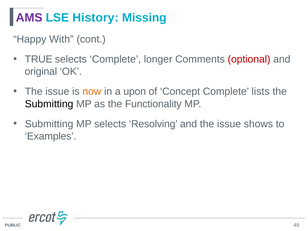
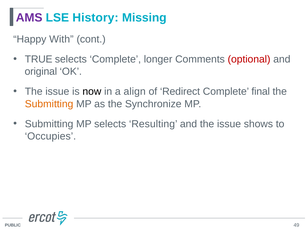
now colour: orange -> black
upon: upon -> align
Concept: Concept -> Redirect
lists: lists -> final
Submitting at (49, 104) colour: black -> orange
Functionality: Functionality -> Synchronize
Resolving: Resolving -> Resulting
Examples: Examples -> Occupies
